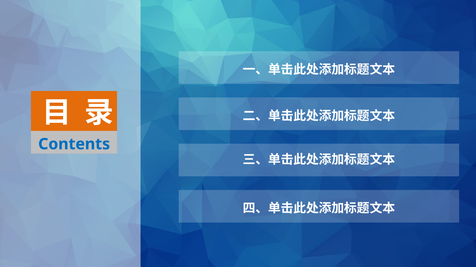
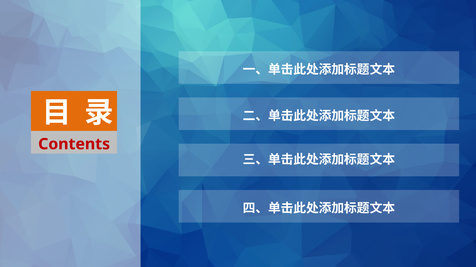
Contents colour: blue -> red
